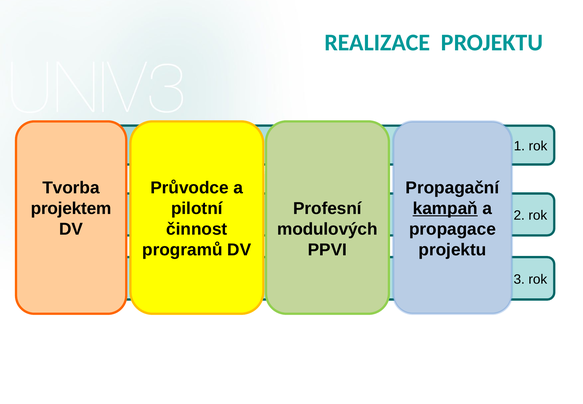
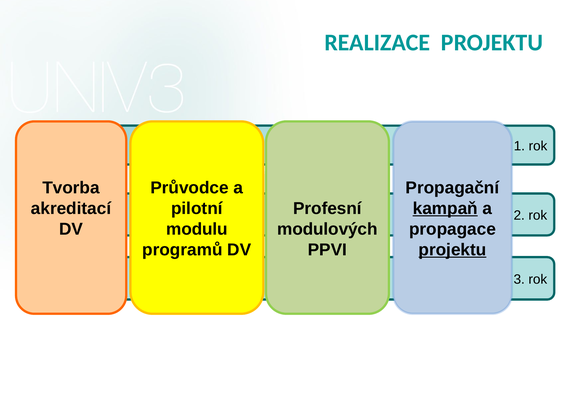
projektem: projektem -> akreditací
činnost: činnost -> modulu
projektu at (452, 250) underline: none -> present
